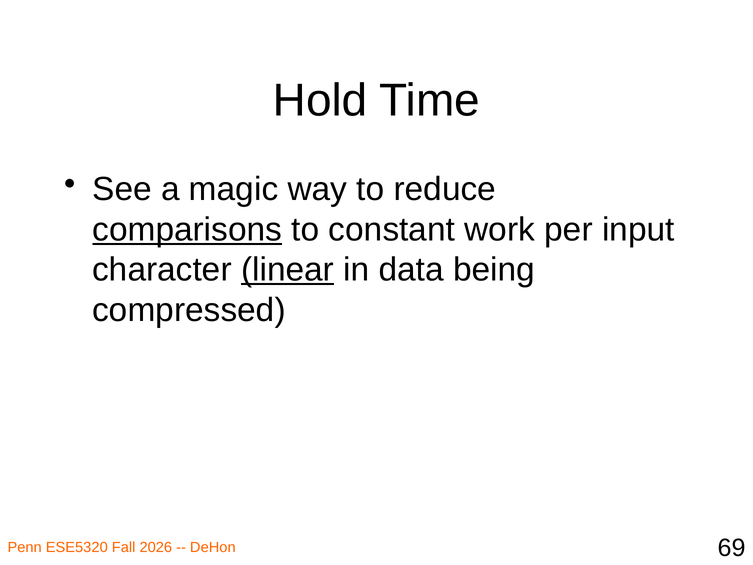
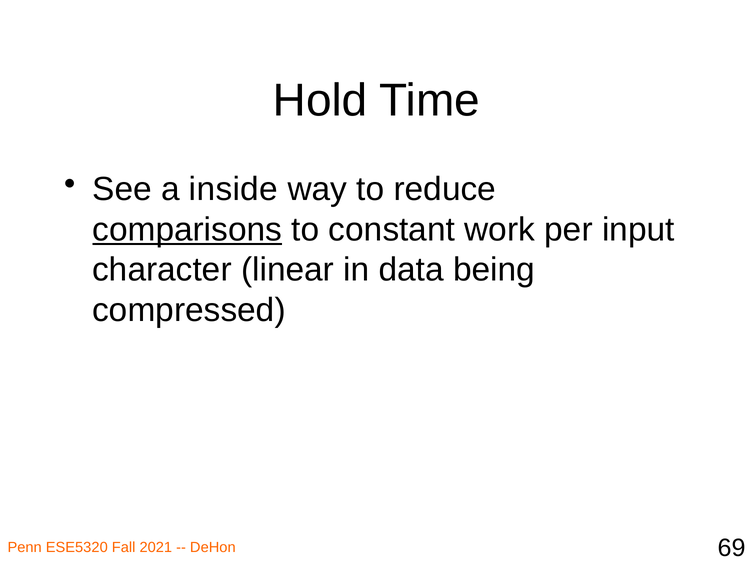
magic: magic -> inside
linear underline: present -> none
2026: 2026 -> 2021
